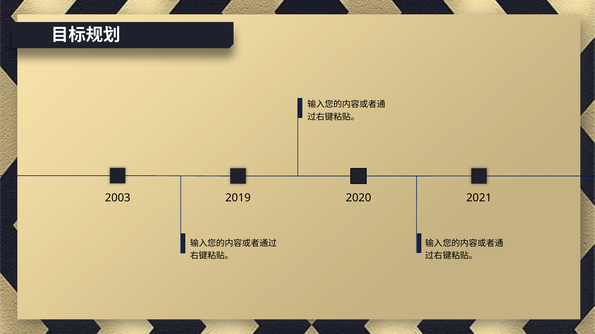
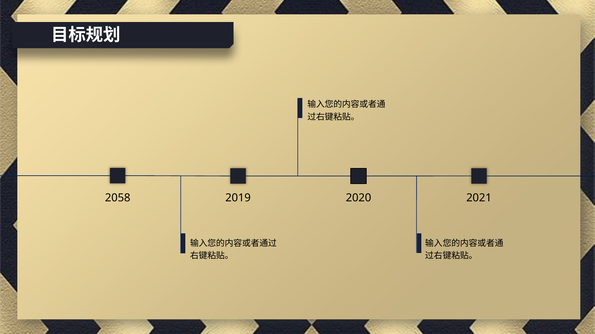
2003: 2003 -> 2058
